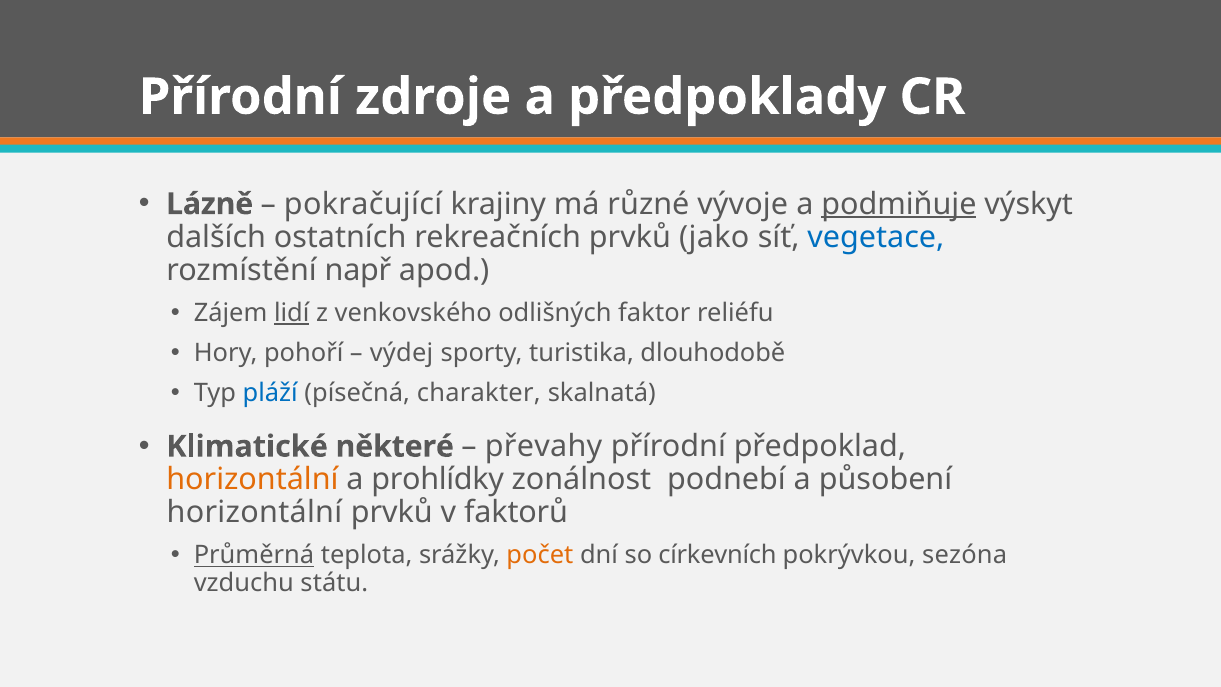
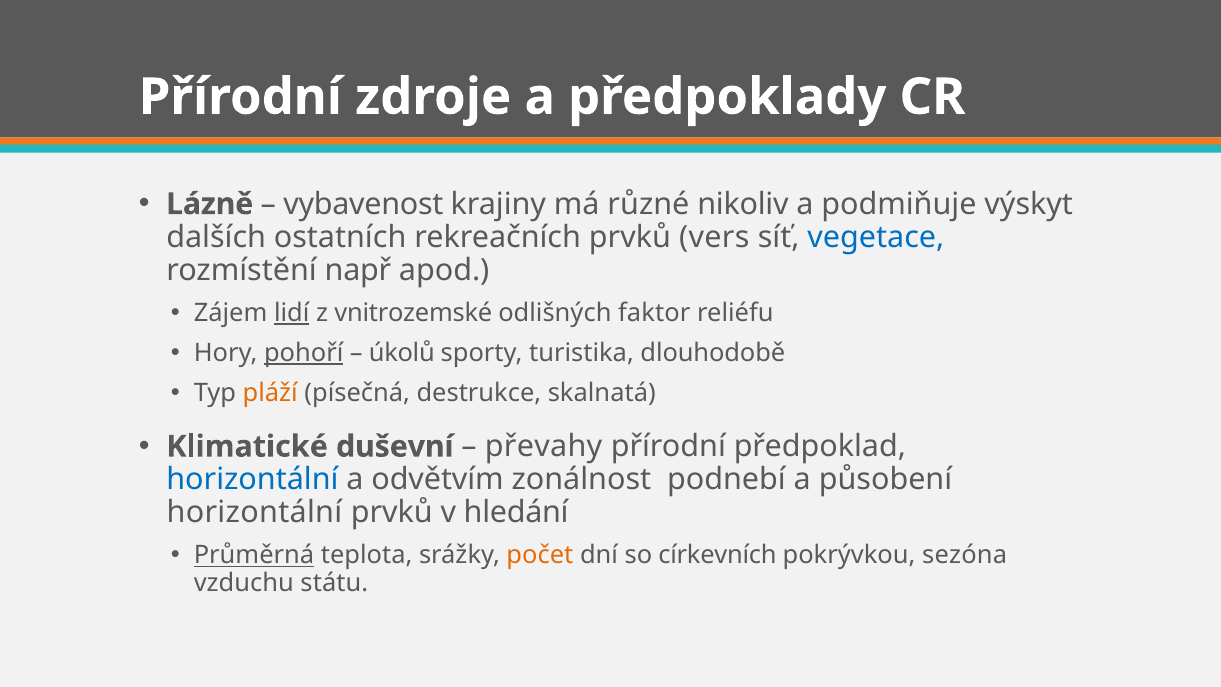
pokračující: pokračující -> vybavenost
vývoje: vývoje -> nikoliv
podmiňuje underline: present -> none
jako: jako -> vers
venkovského: venkovského -> vnitrozemské
pohoří underline: none -> present
výdej: výdej -> úkolů
pláží colour: blue -> orange
charakter: charakter -> destrukce
některé: některé -> duševní
horizontální at (252, 479) colour: orange -> blue
prohlídky: prohlídky -> odvětvím
faktorů: faktorů -> hledání
